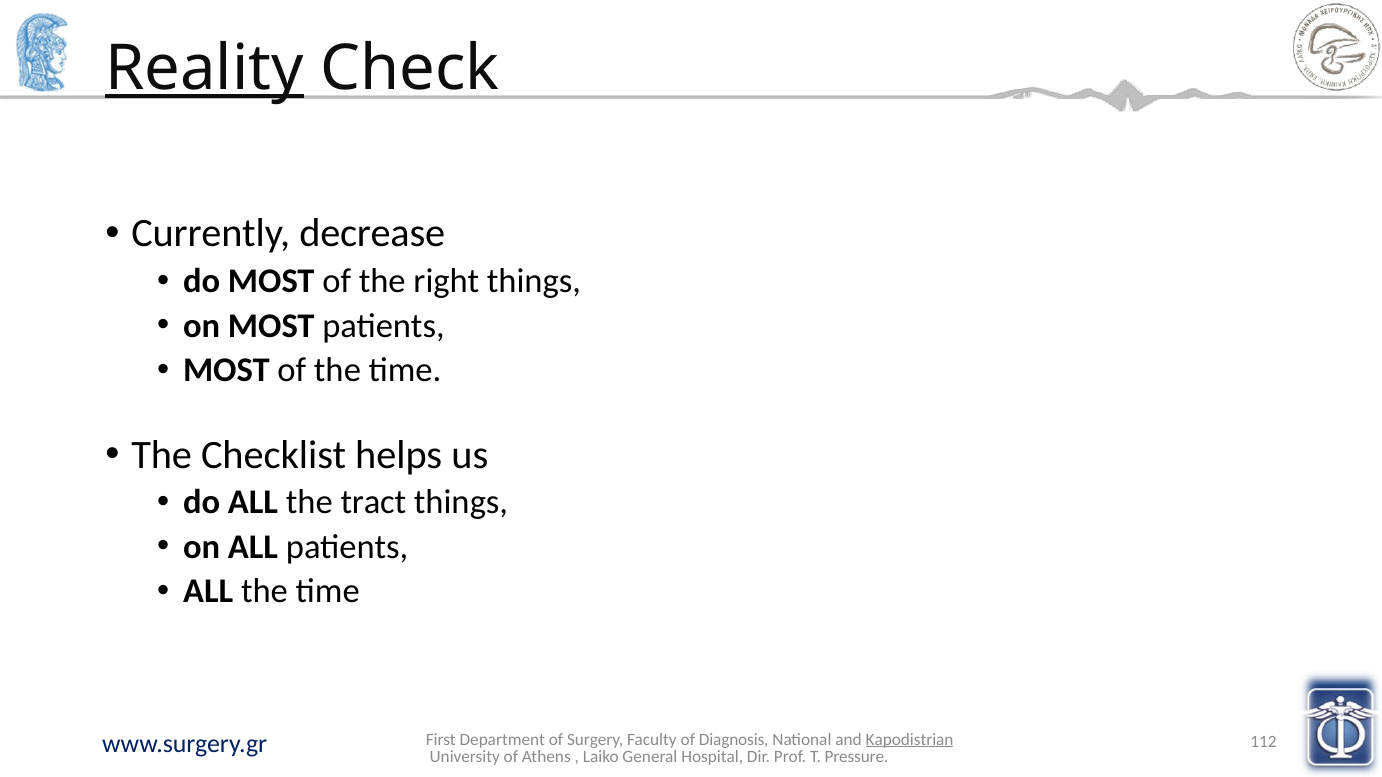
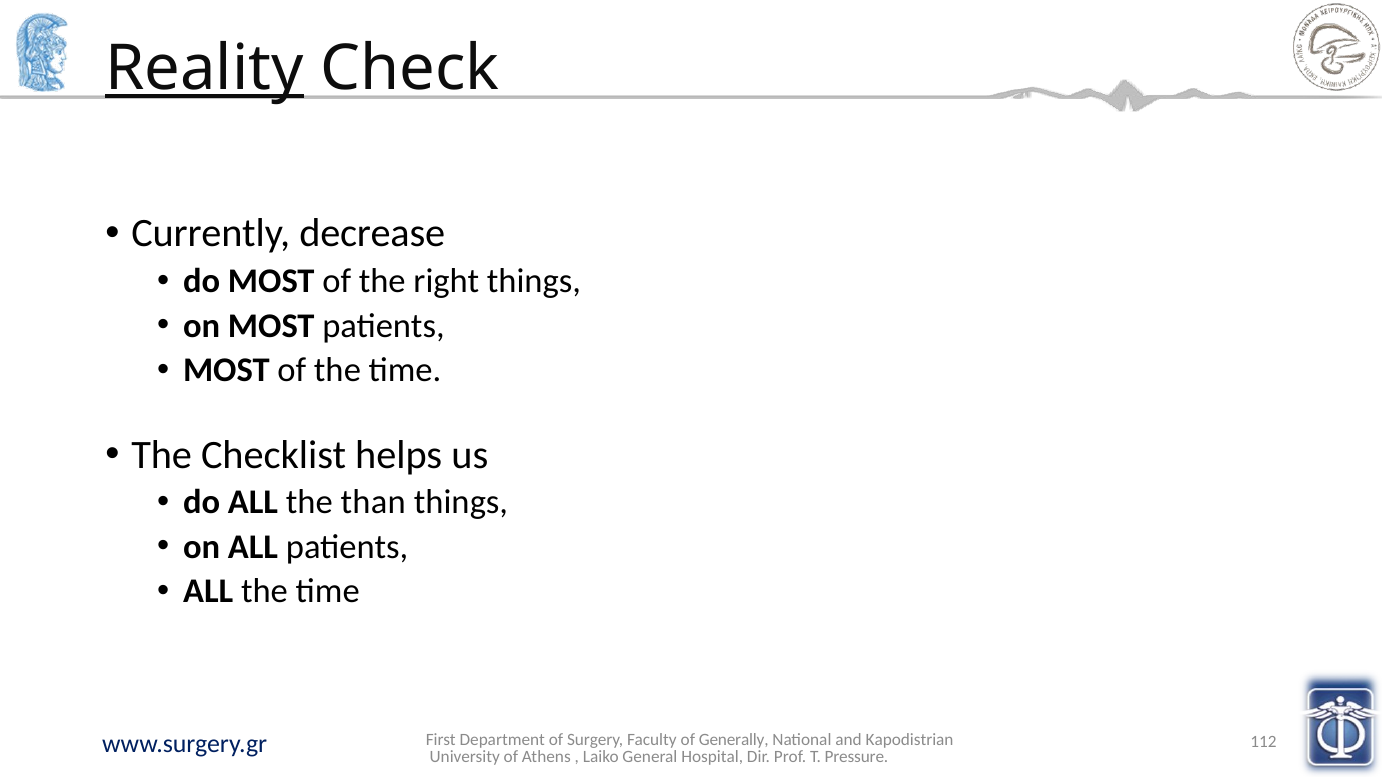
tract: tract -> than
Diagnosis: Diagnosis -> Generally
Kapodistrian underline: present -> none
